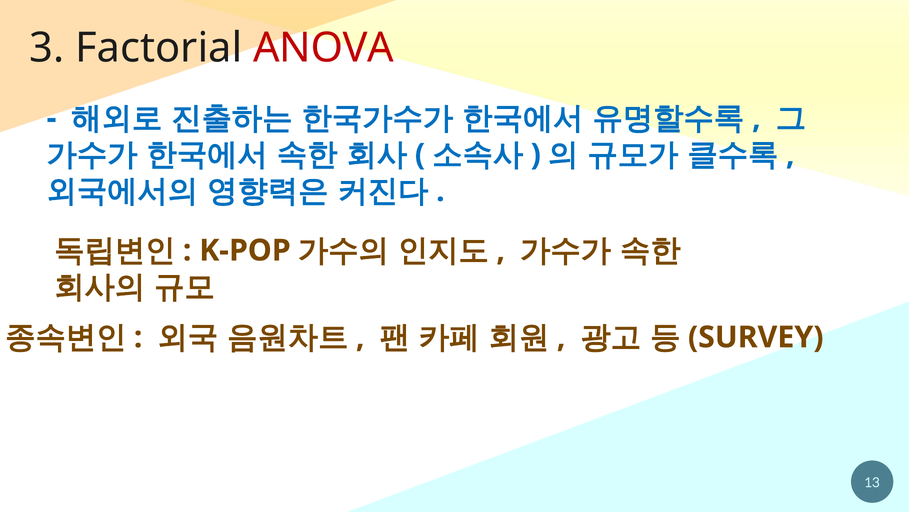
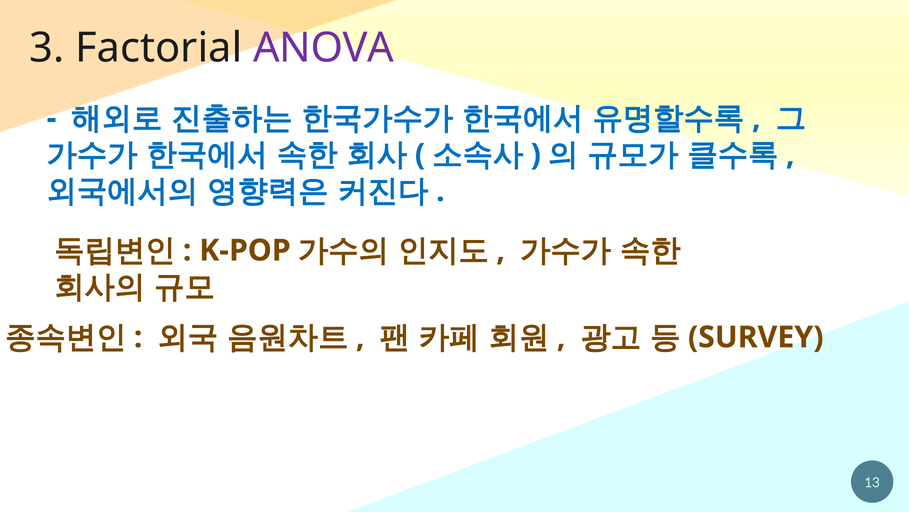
ANOVA colour: red -> purple
